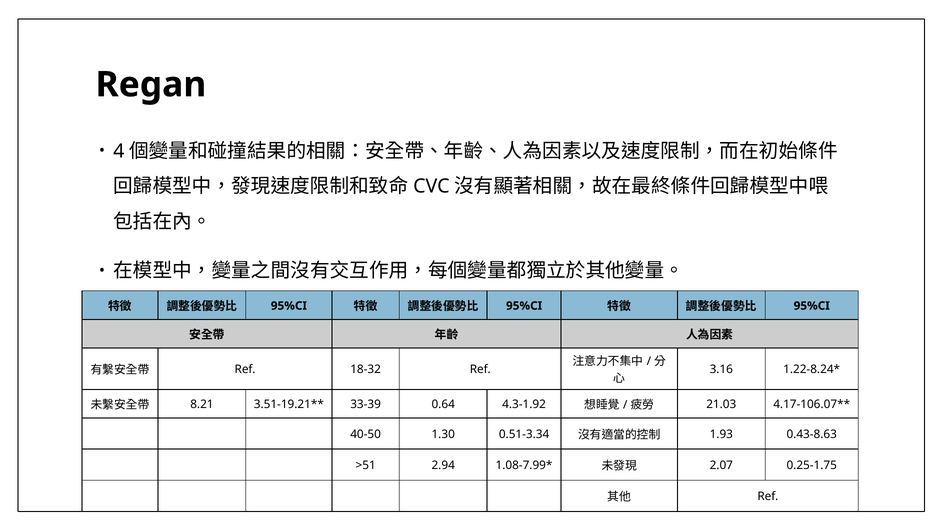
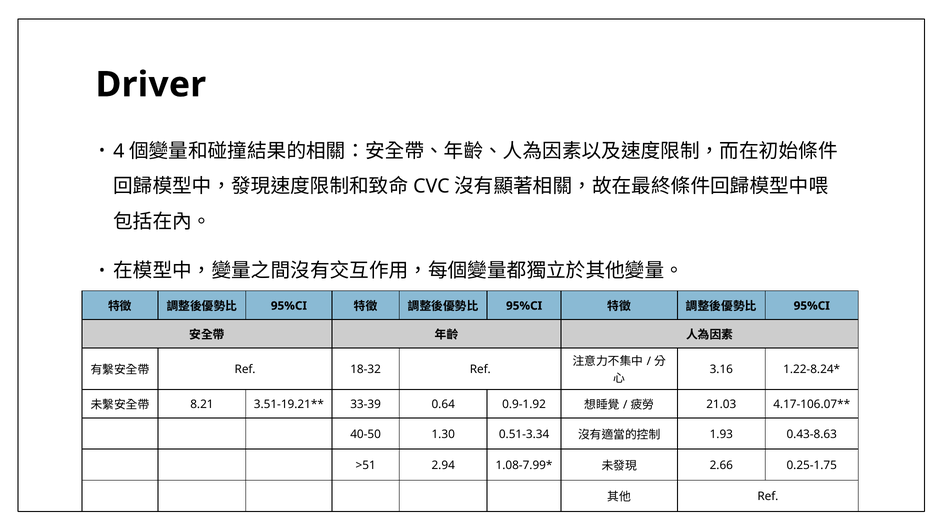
Regan: Regan -> Driver
4.3-1.92: 4.3-1.92 -> 0.9-1.92
2.07: 2.07 -> 2.66
